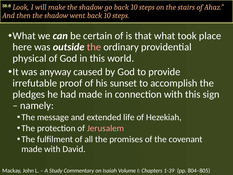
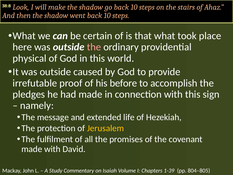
It was anyway: anyway -> outside
sunset: sunset -> before
Jerusalem colour: pink -> yellow
